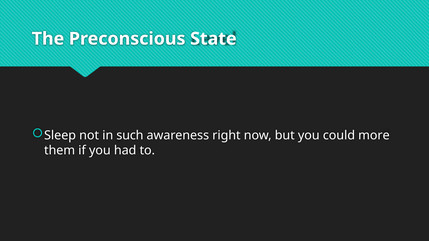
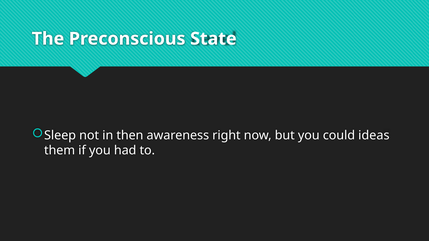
such: such -> then
more: more -> ideas
